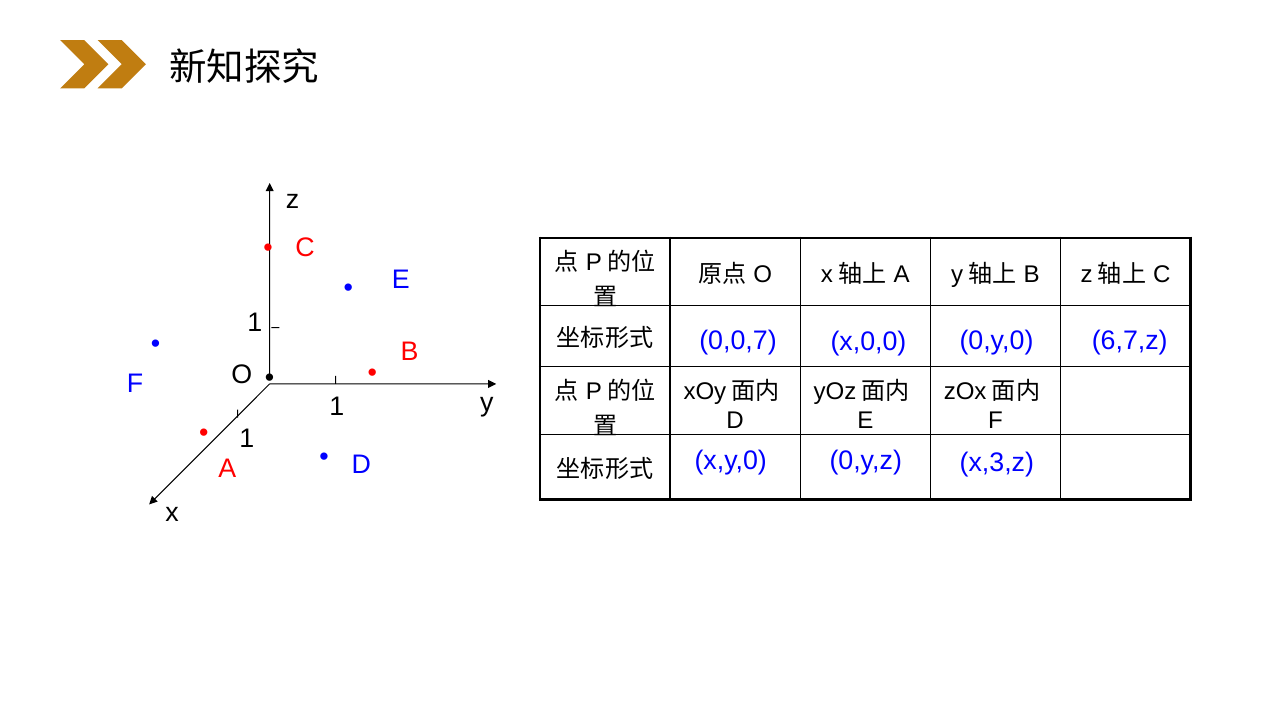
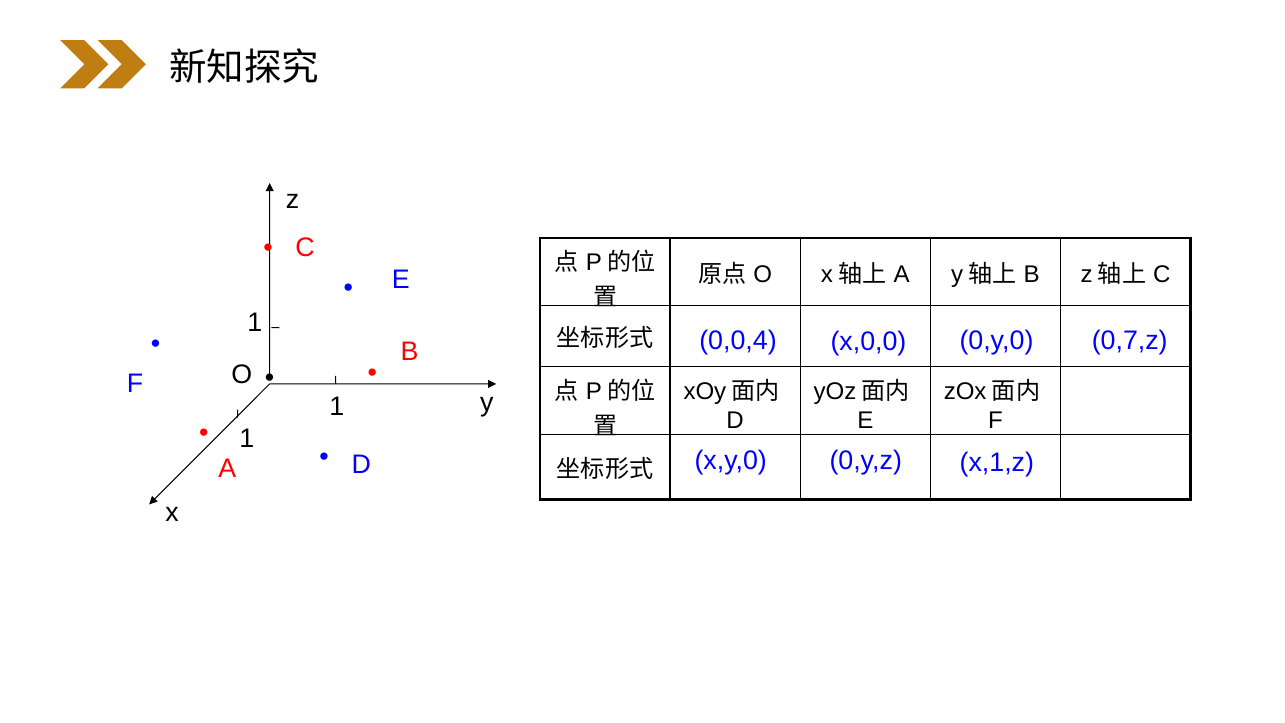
0,0,7: 0,0,7 -> 0,0,4
6,7,z: 6,7,z -> 0,7,z
x,3,z: x,3,z -> x,1,z
